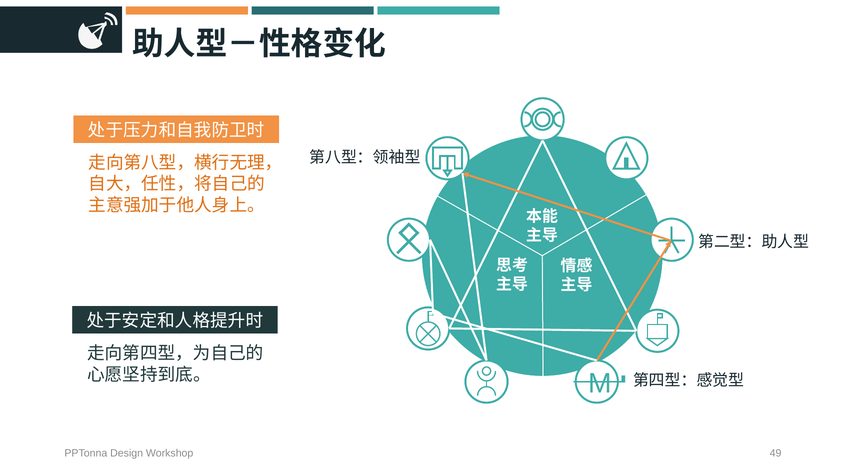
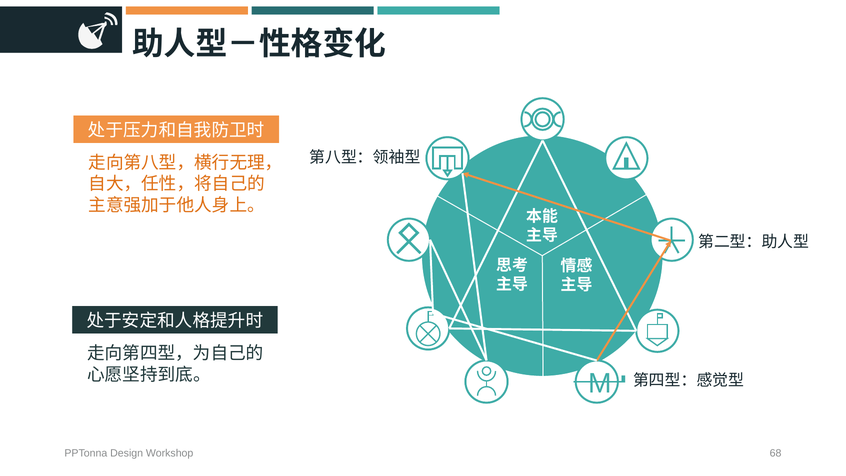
49: 49 -> 68
